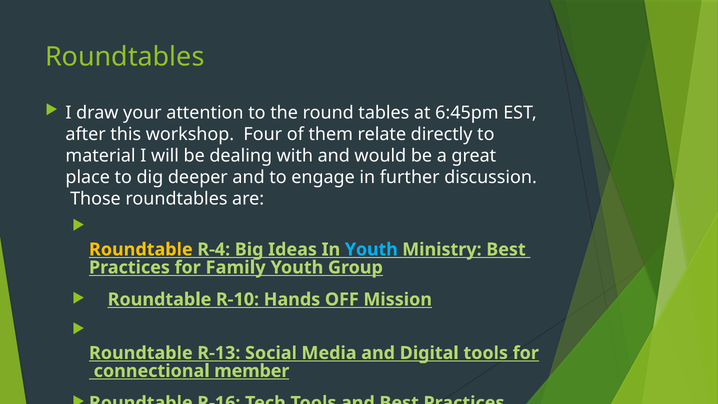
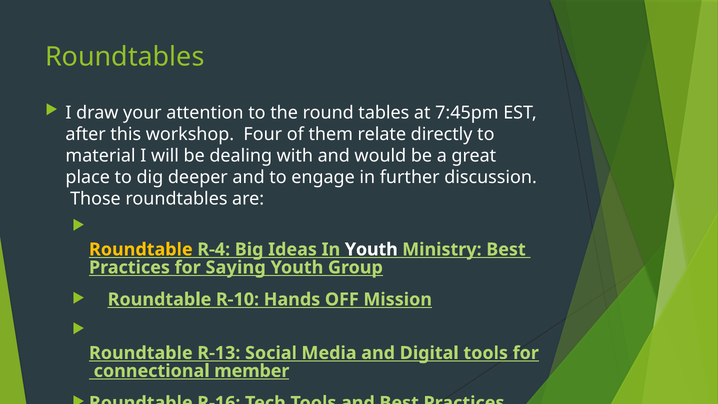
6:45pm: 6:45pm -> 7:45pm
Youth at (371, 249) colour: light blue -> white
Family: Family -> Saying
